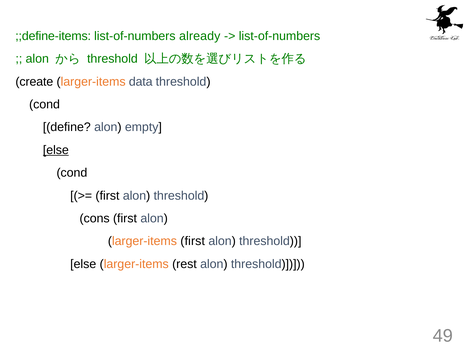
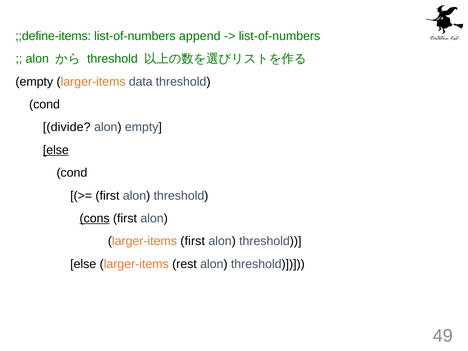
already: already -> append
create at (34, 82): create -> empty
define: define -> divide
cons underline: none -> present
